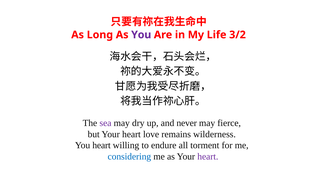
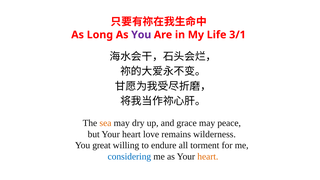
3/2: 3/2 -> 3/1
sea colour: purple -> orange
never: never -> grace
fierce: fierce -> peace
You heart: heart -> great
heart at (208, 157) colour: purple -> orange
